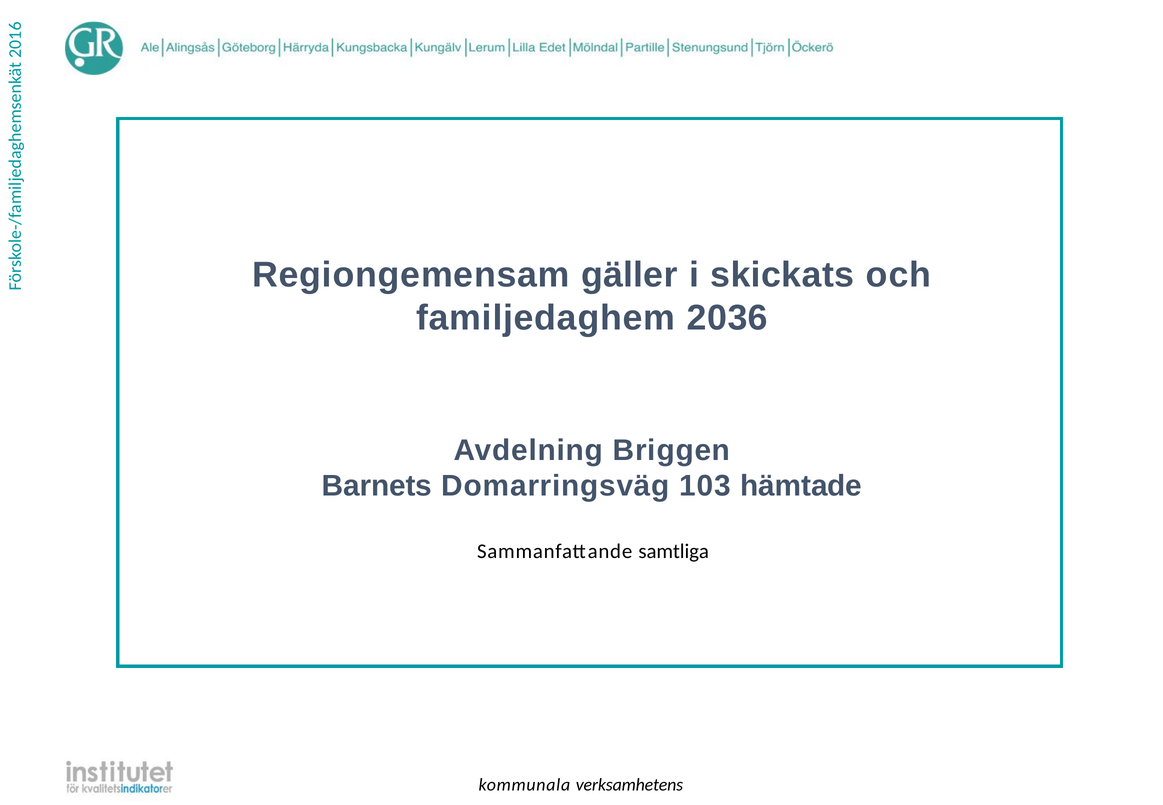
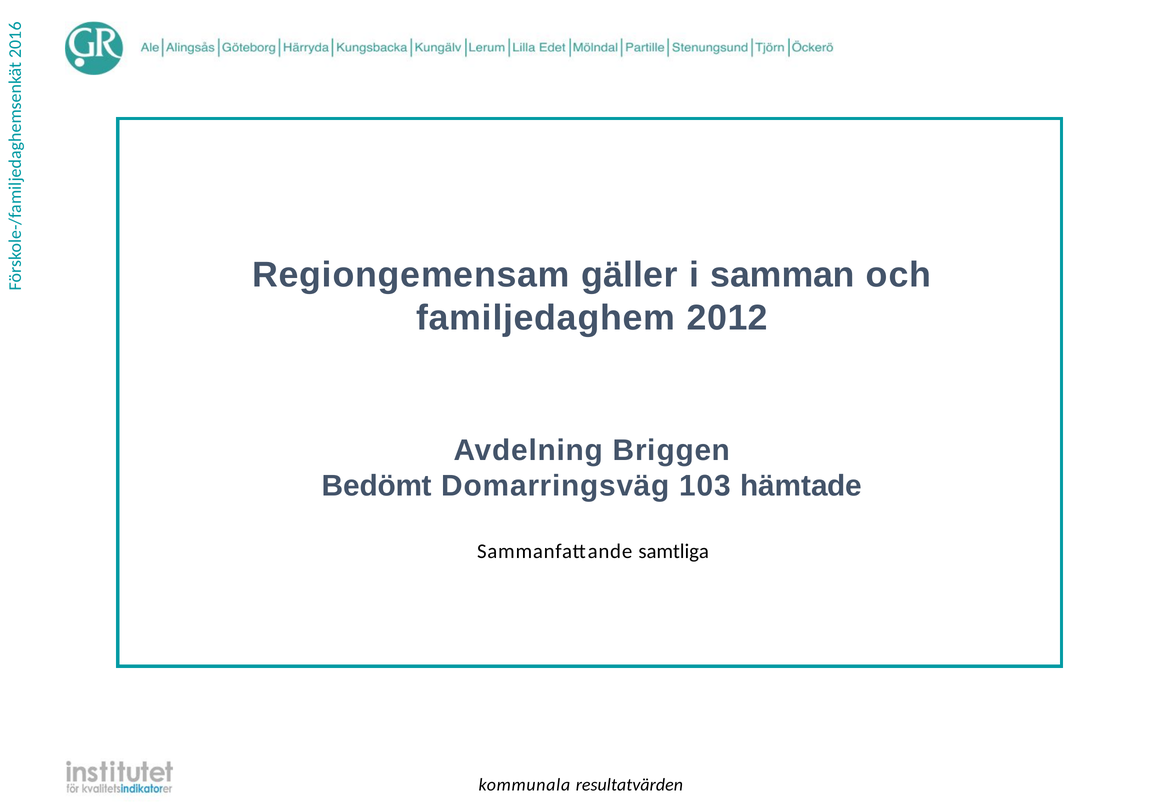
skickats: skickats -> samman
2036: 2036 -> 2012
Barnets: Barnets -> Bedömt
verksamhetens: verksamhetens -> resultatvärden
